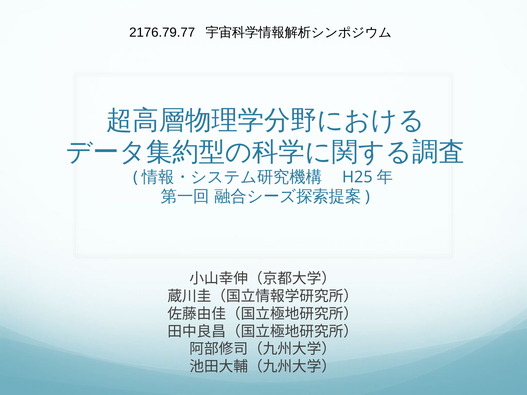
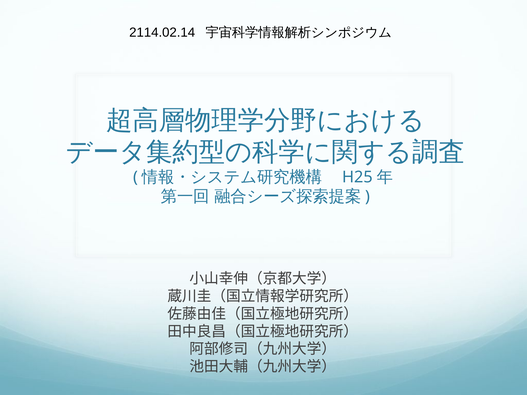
2176.79.77: 2176.79.77 -> 2114.02.14
